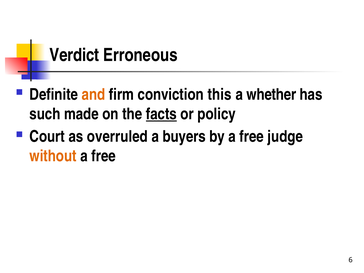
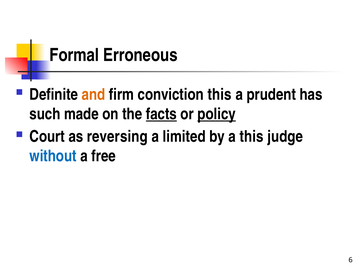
Verdict: Verdict -> Formal
whether: whether -> prudent
policy underline: none -> present
overruled: overruled -> reversing
buyers: buyers -> limited
by a free: free -> this
without colour: orange -> blue
